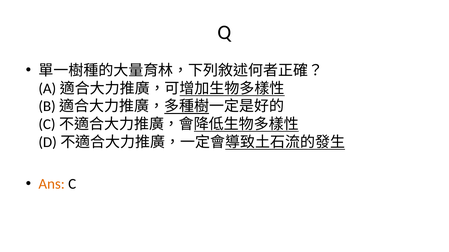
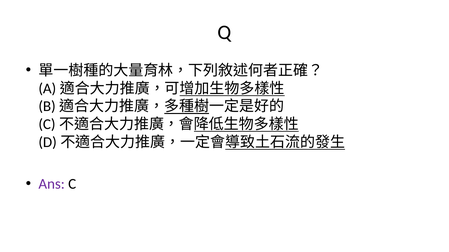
Ans colour: orange -> purple
